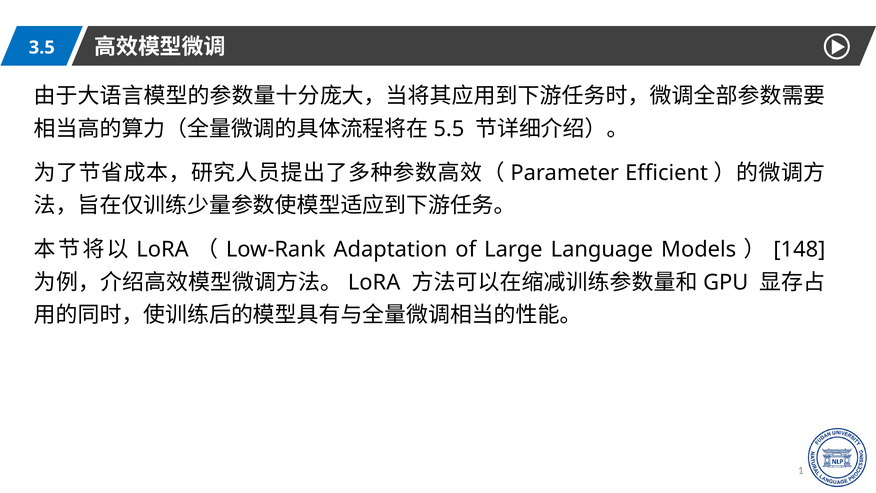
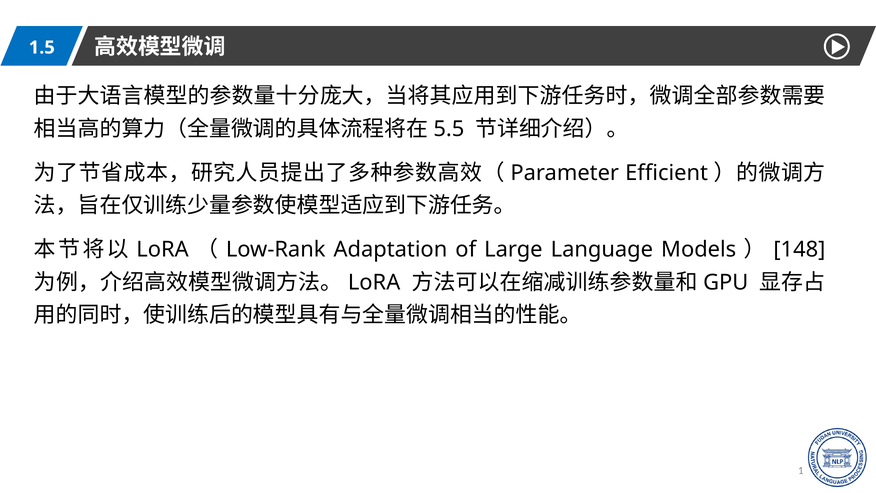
3.5: 3.5 -> 1.5
